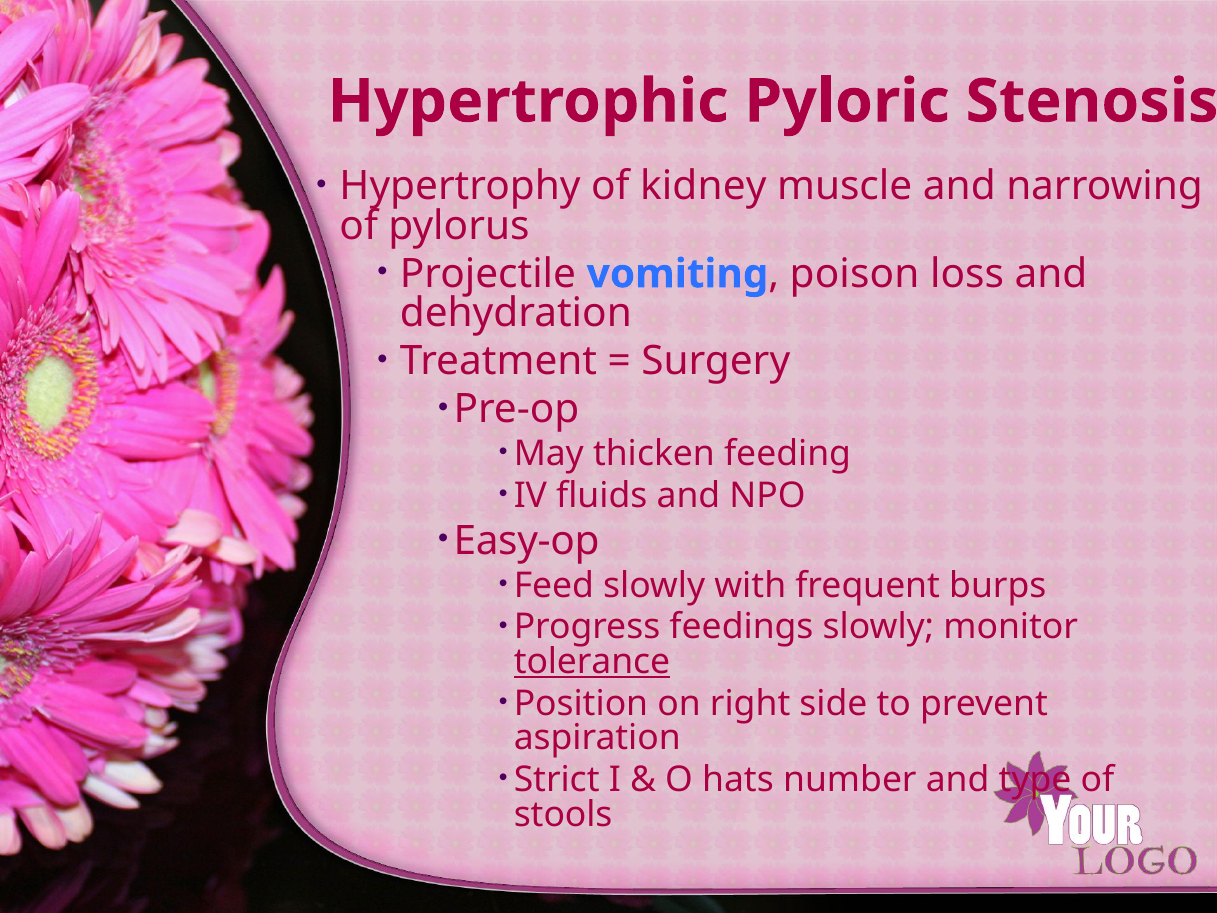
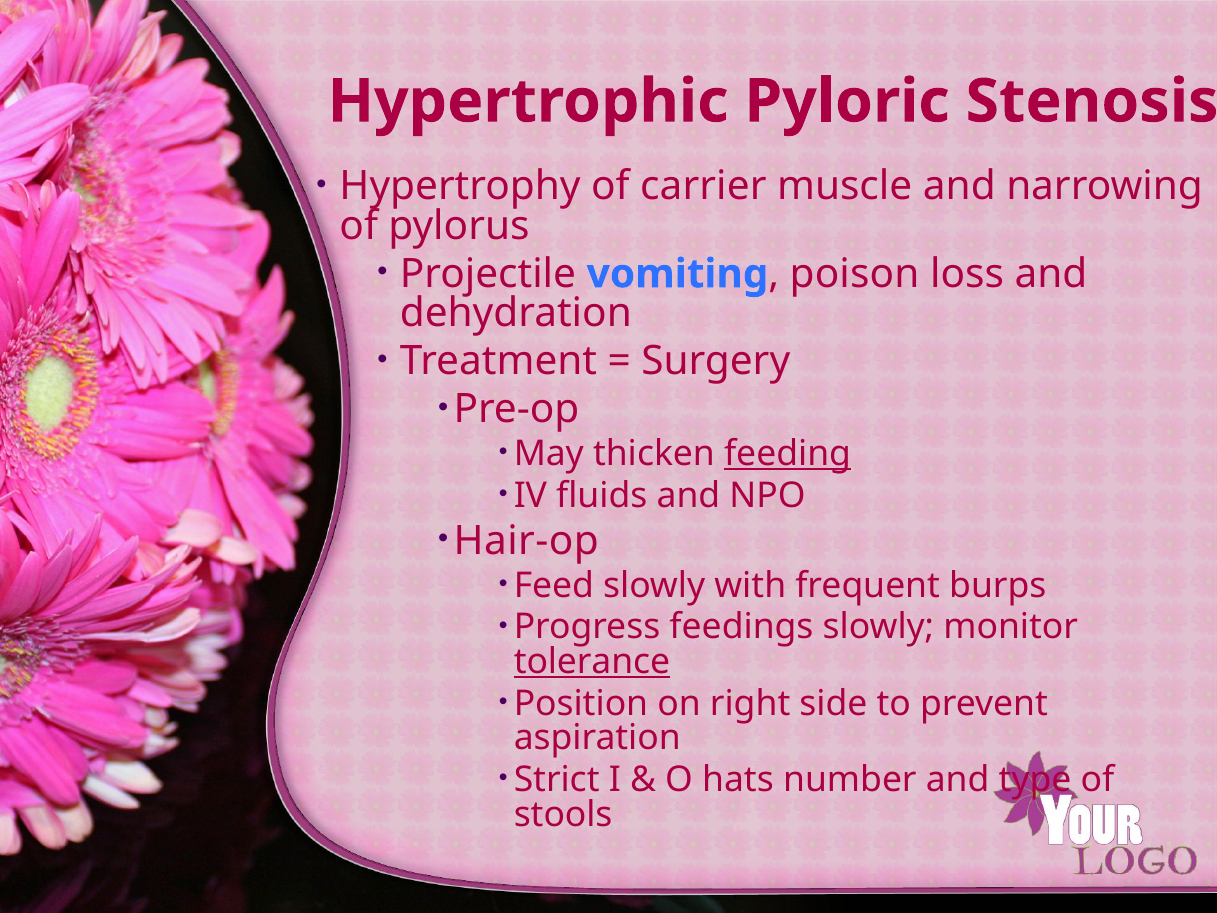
kidney: kidney -> carrier
feeding underline: none -> present
Easy-op: Easy-op -> Hair-op
